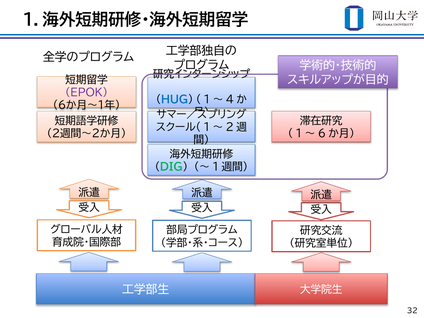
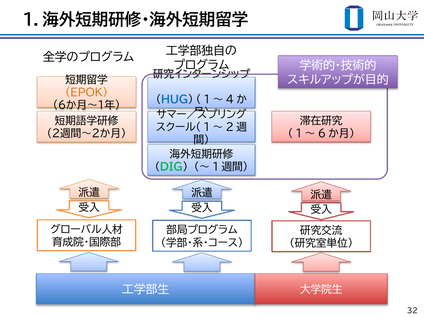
EPOK colour: purple -> orange
